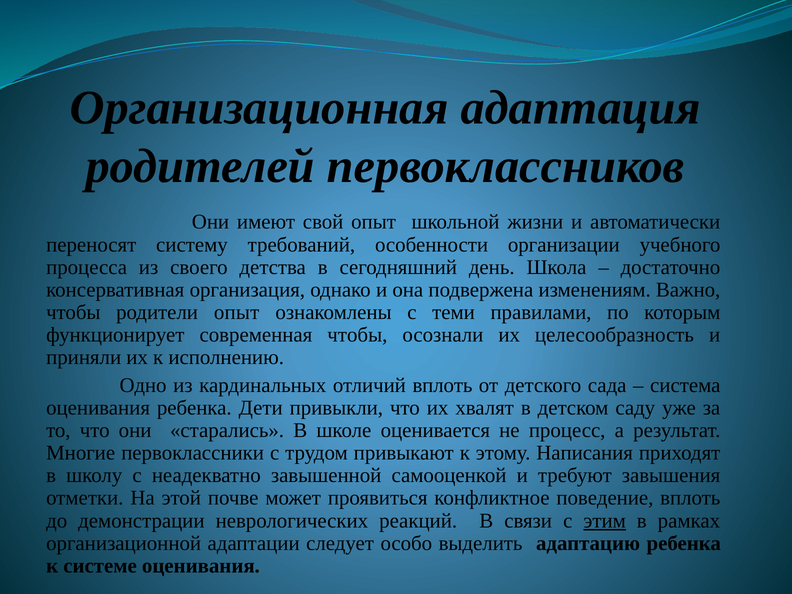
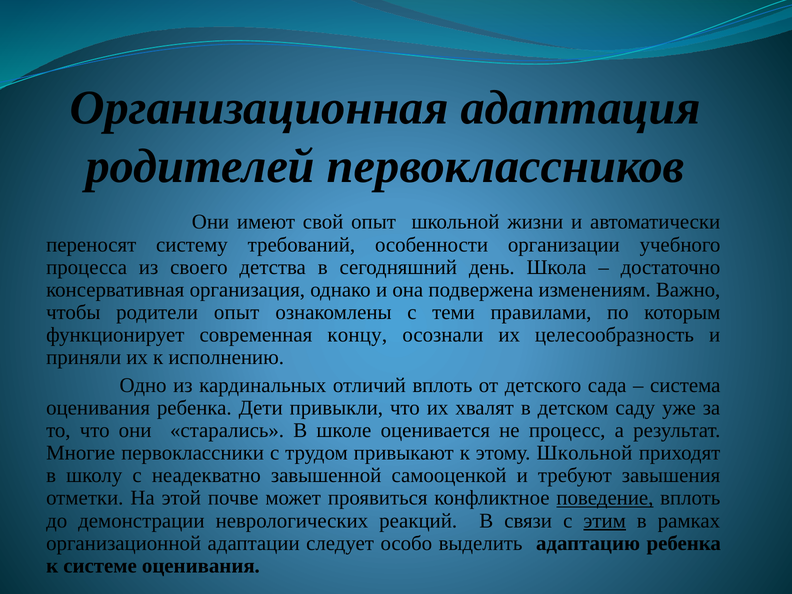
современная чтобы: чтобы -> концу
этому Написания: Написания -> Школьной
поведение underline: none -> present
